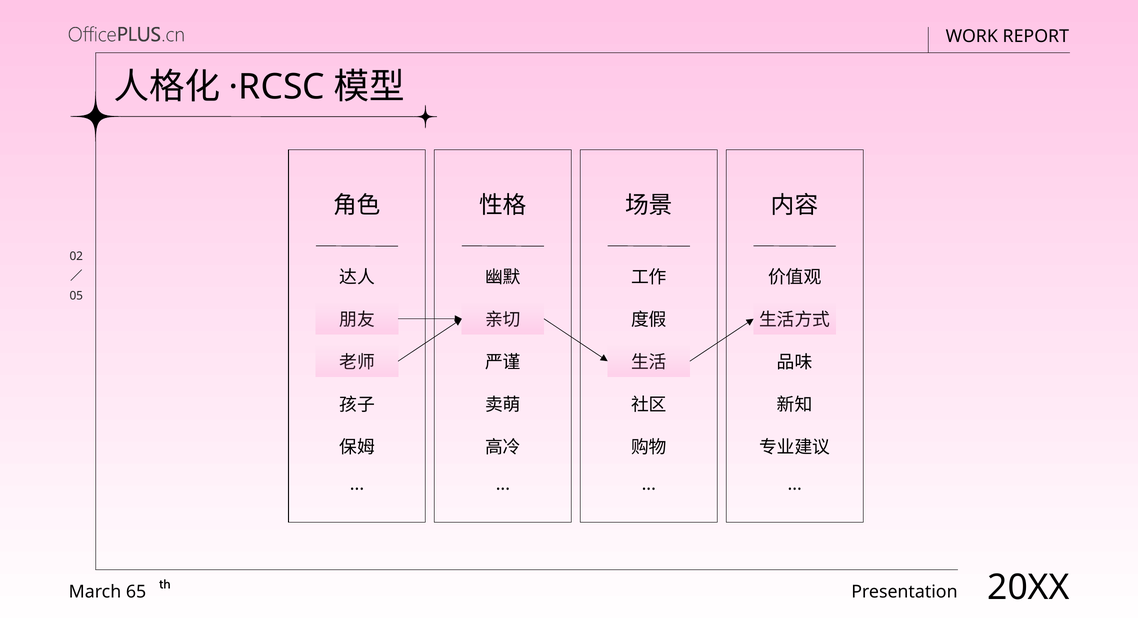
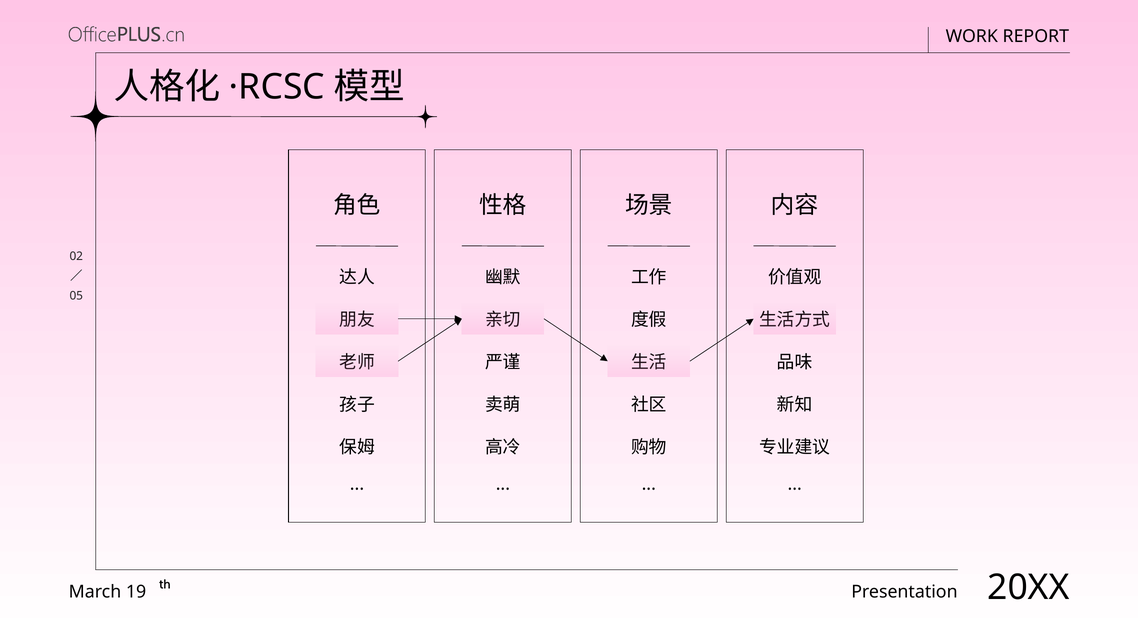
65: 65 -> 19
